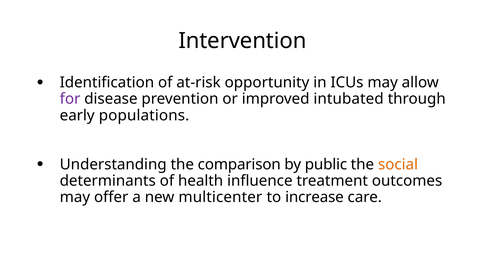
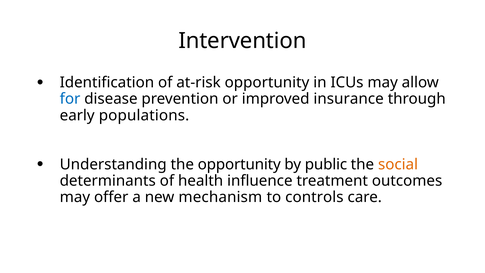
for colour: purple -> blue
intubated: intubated -> insurance
the comparison: comparison -> opportunity
multicenter: multicenter -> mechanism
increase: increase -> controls
